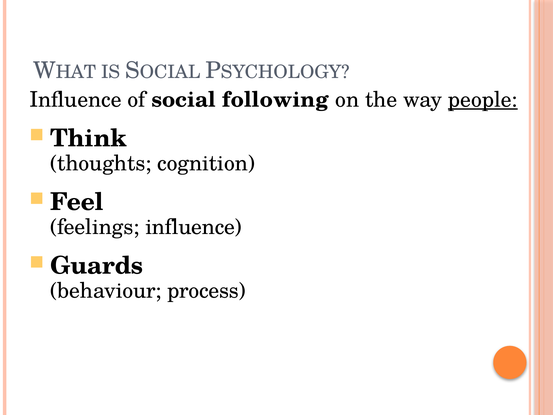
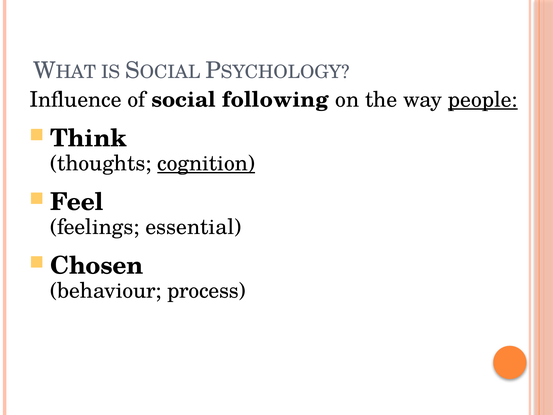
cognition underline: none -> present
feelings influence: influence -> essential
Guards: Guards -> Chosen
